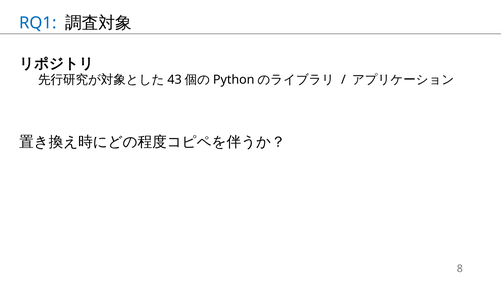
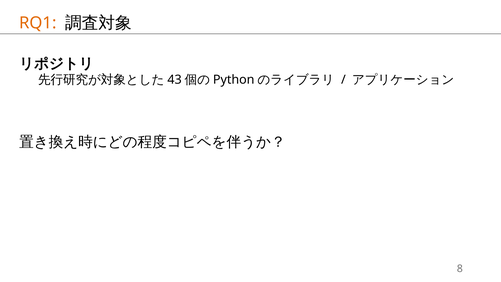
RQ1 colour: blue -> orange
